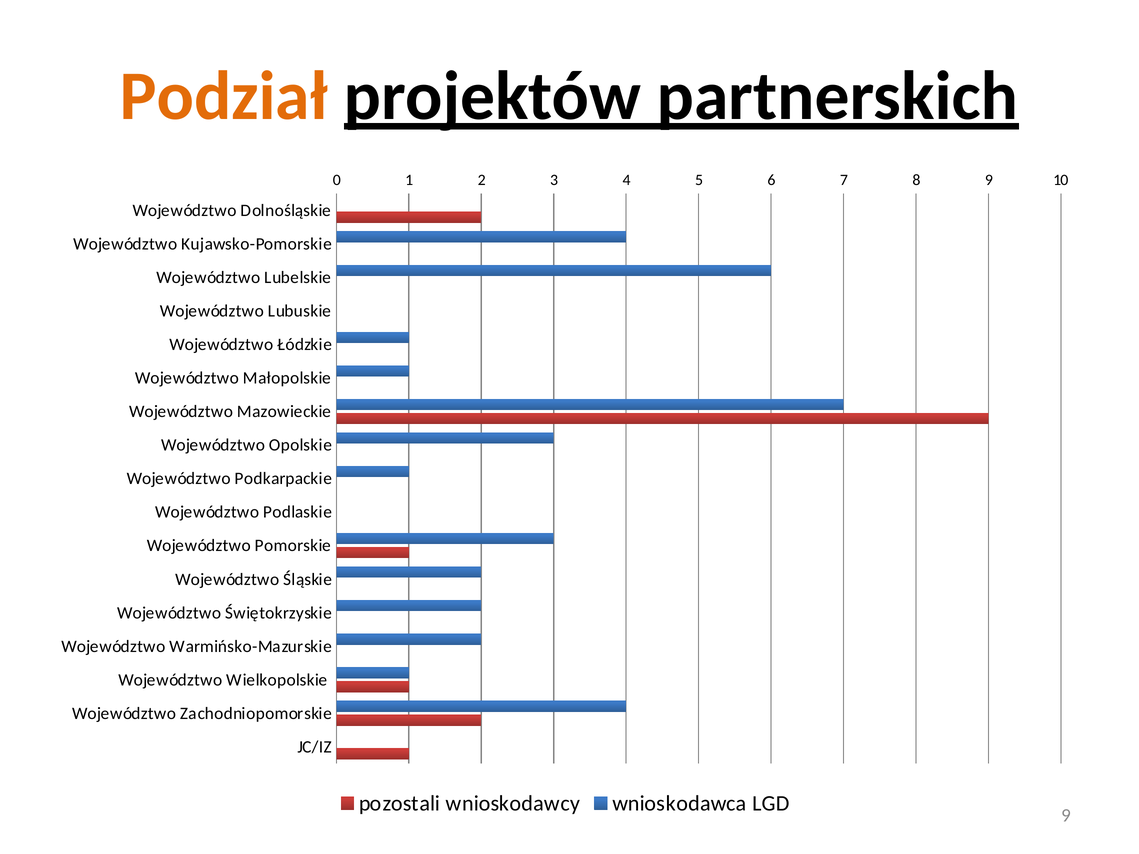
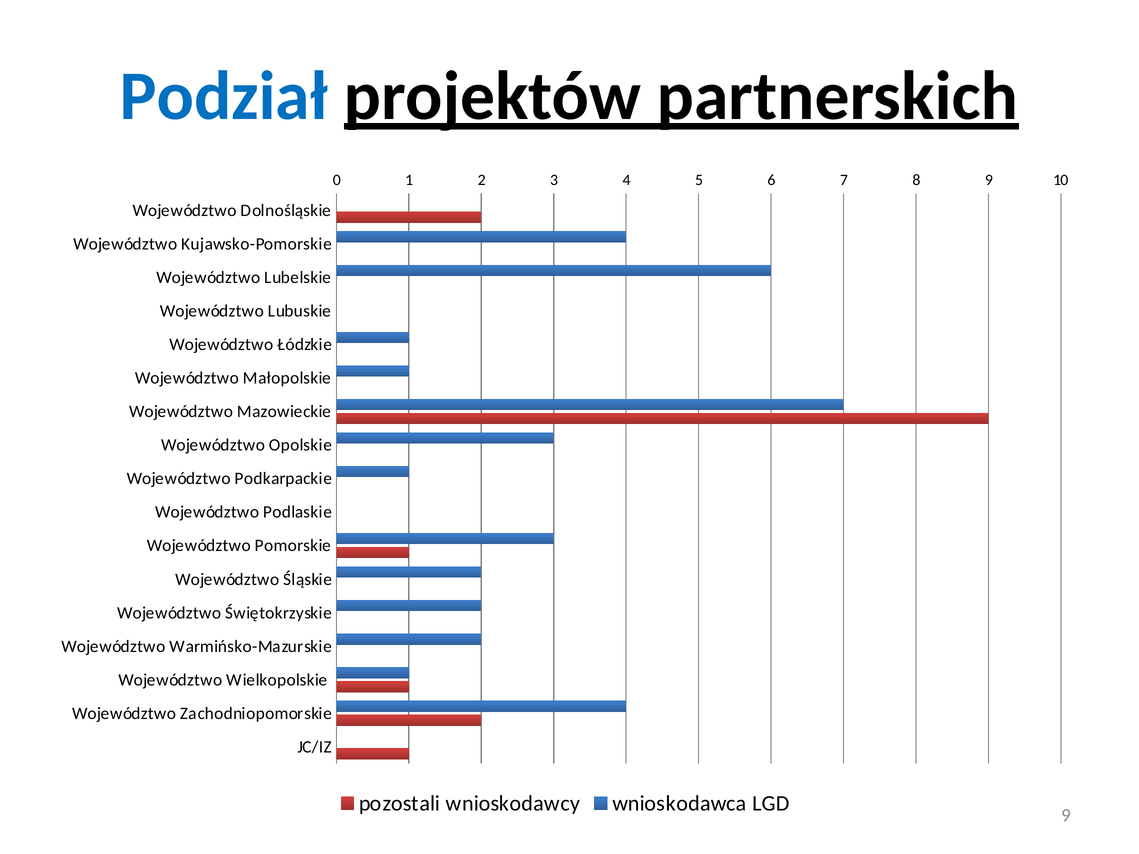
Podział colour: orange -> blue
